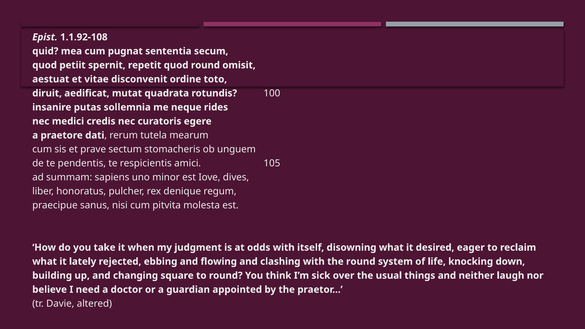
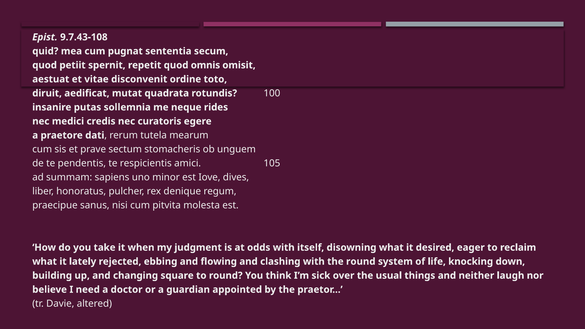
1.1.92-108: 1.1.92-108 -> 9.7.43-108
quod round: round -> omnis
